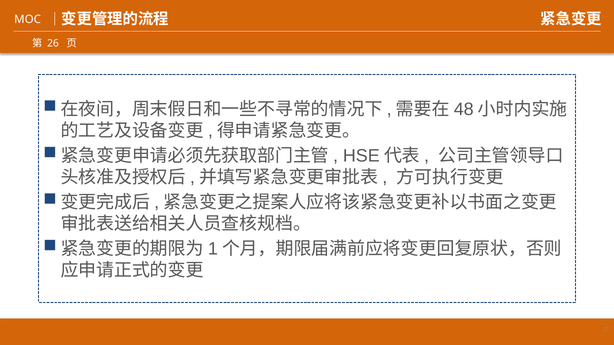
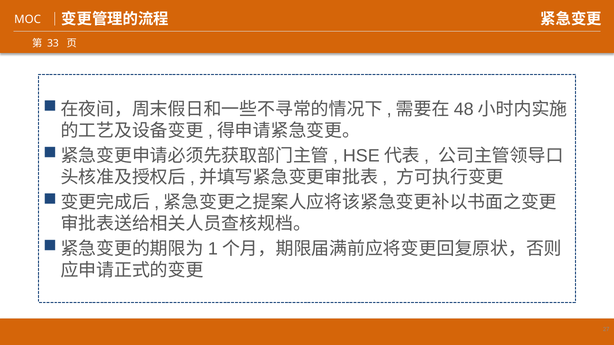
26: 26 -> 33
